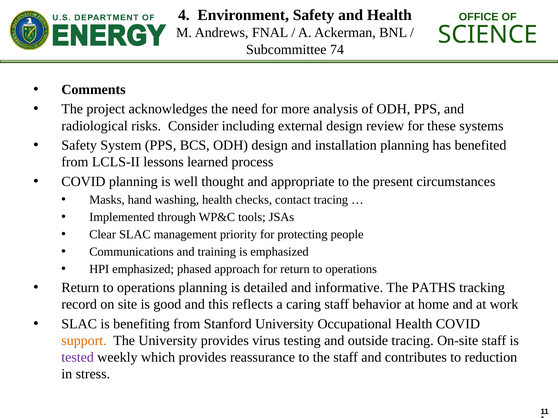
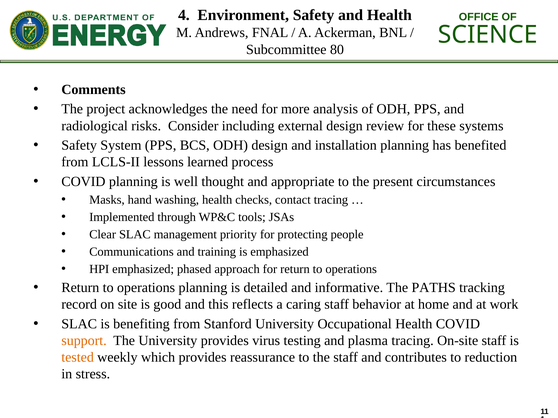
74: 74 -> 80
outside: outside -> plasma
tested colour: purple -> orange
